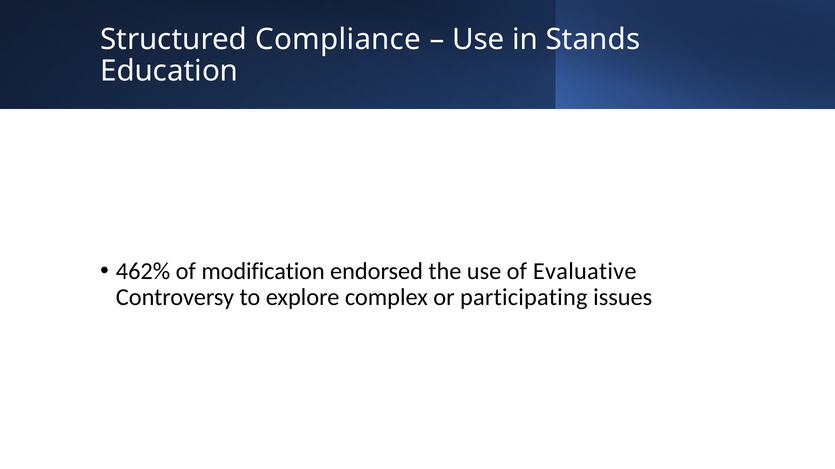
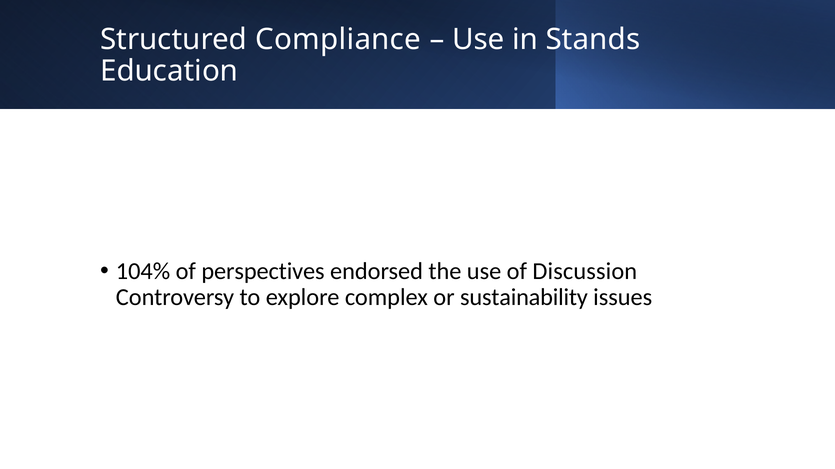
462%: 462% -> 104%
modification: modification -> perspectives
Evaluative: Evaluative -> Discussion
participating: participating -> sustainability
